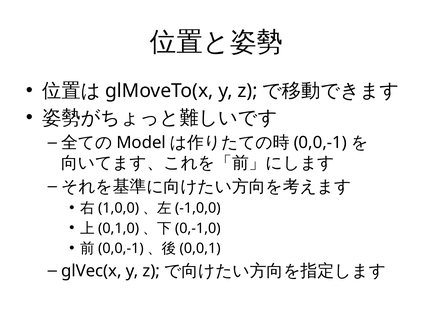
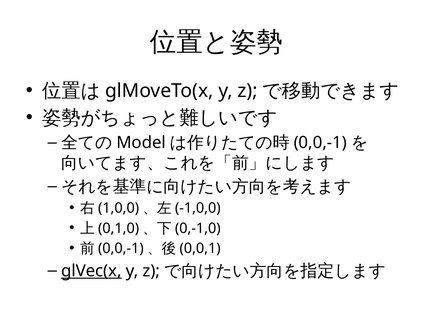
glVec(x underline: none -> present
